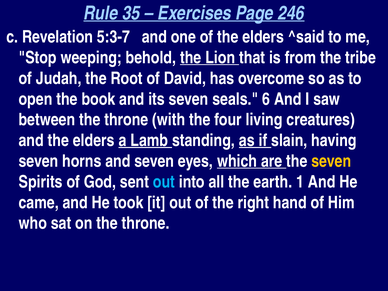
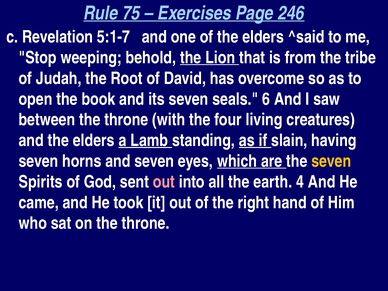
35: 35 -> 75
5:3-7: 5:3-7 -> 5:1-7
out at (164, 182) colour: light blue -> pink
1: 1 -> 4
